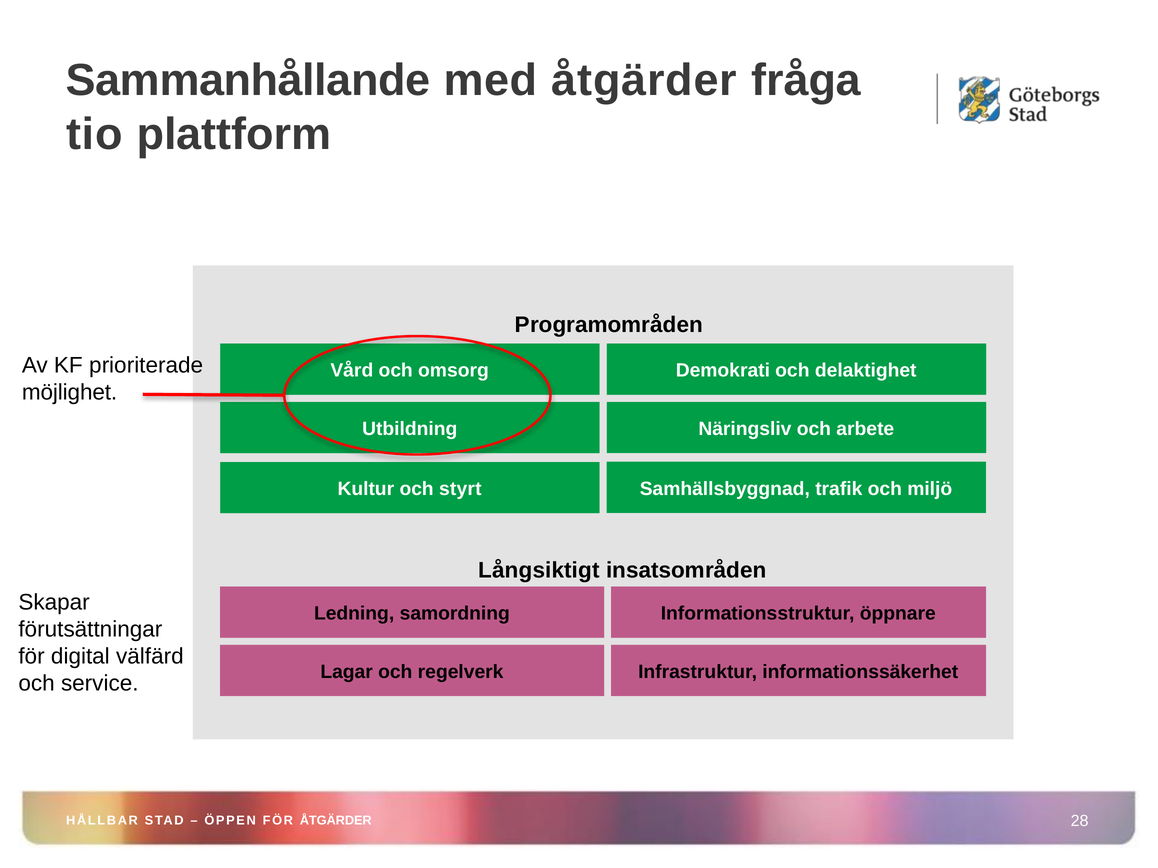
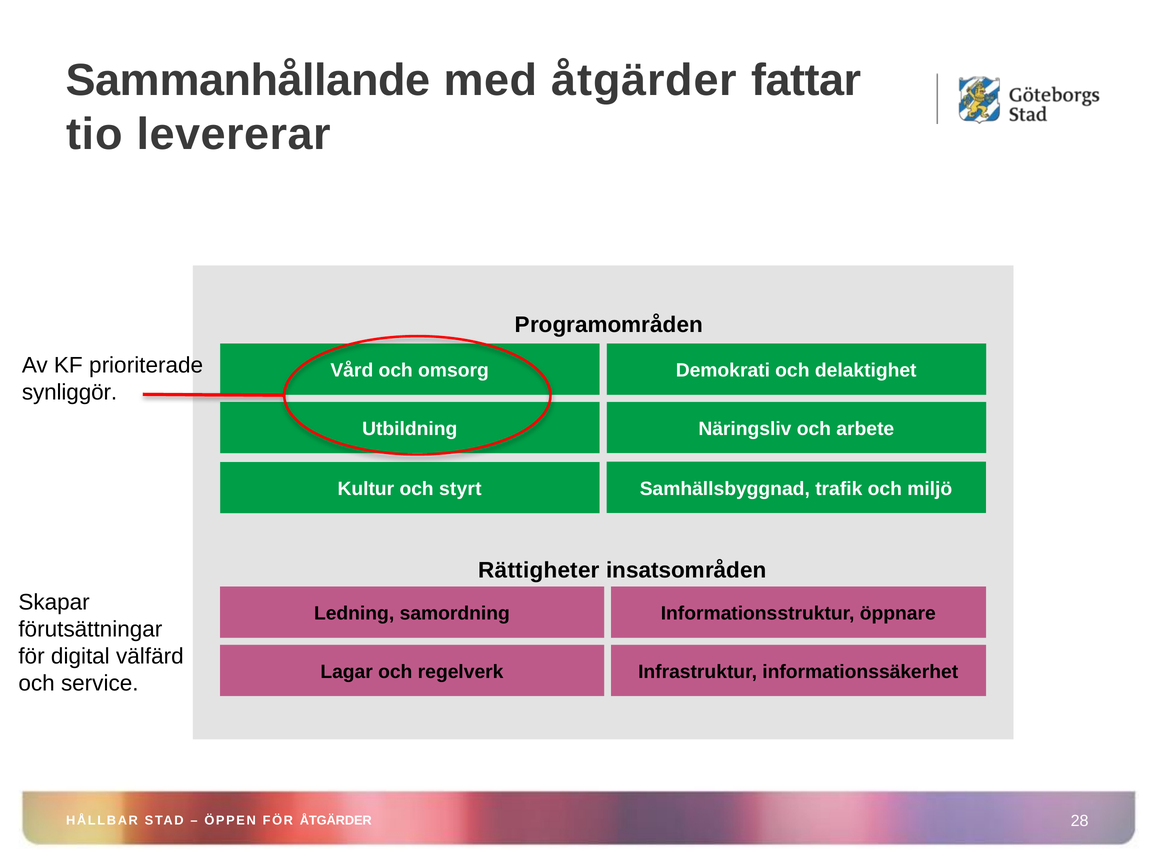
fråga: fråga -> fattar
plattform: plattform -> levererar
möjlighet: möjlighet -> synliggör
Långsiktigt: Långsiktigt -> Rättigheter
